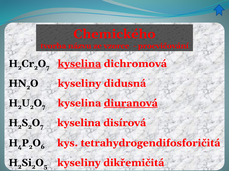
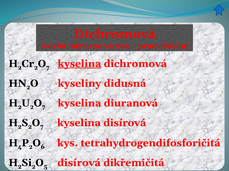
Chemického at (114, 34): Chemického -> Dichromová
diuranová underline: present -> none
kyseliny at (79, 163): kyseliny -> disírová
